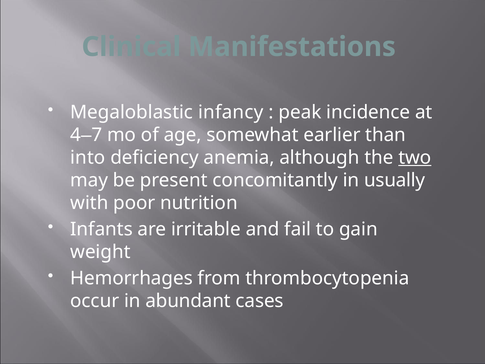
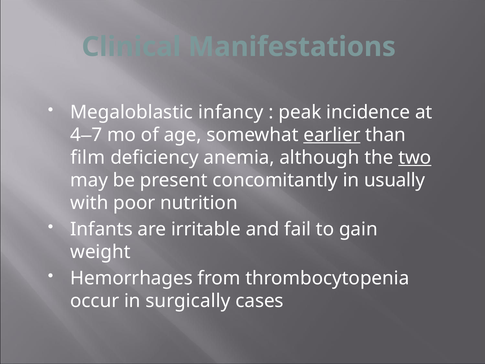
earlier underline: none -> present
into: into -> film
abundant: abundant -> surgically
